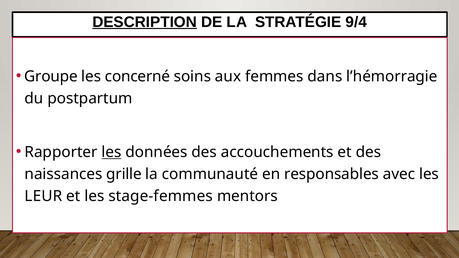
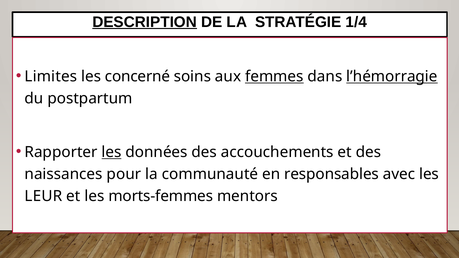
9/4: 9/4 -> 1/4
Groupe: Groupe -> Limites
femmes underline: none -> present
l’hémorragie underline: none -> present
grille: grille -> pour
stage-femmes: stage-femmes -> morts-femmes
